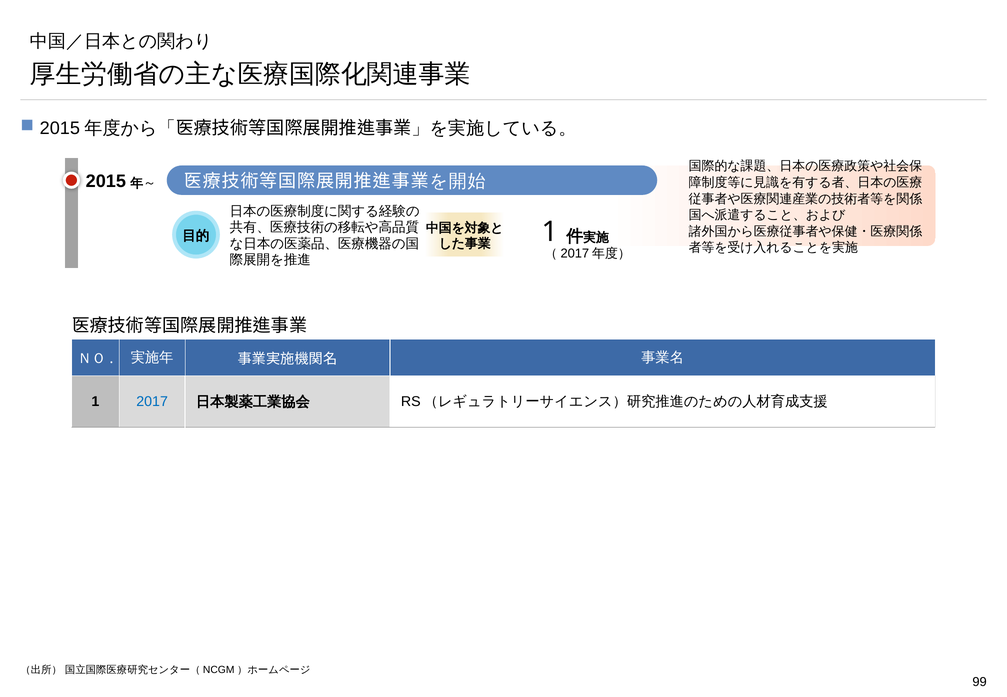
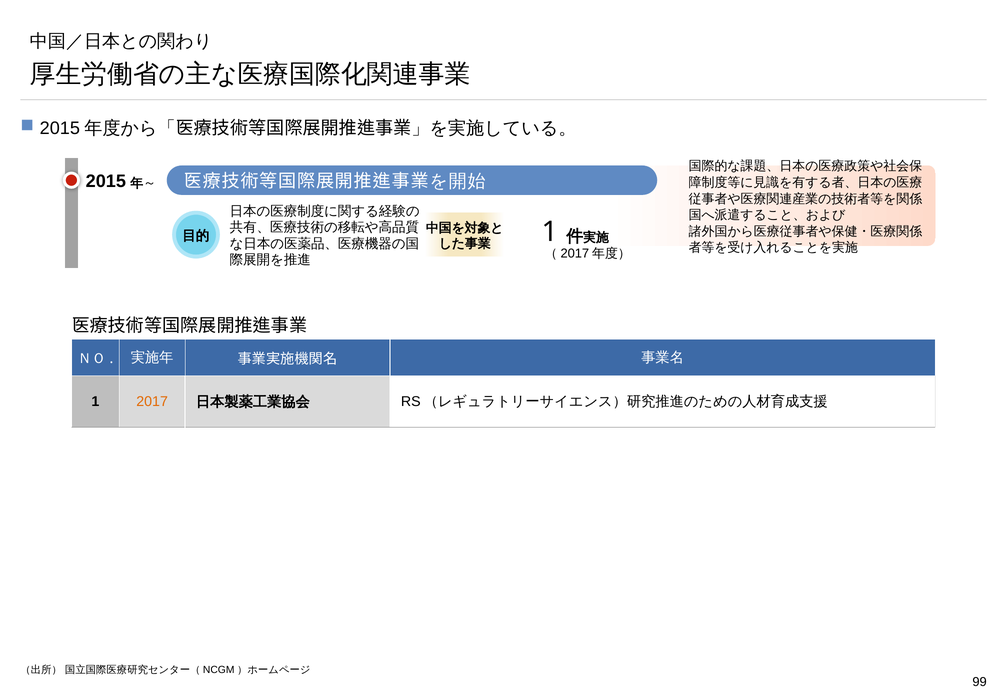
2017 colour: blue -> orange
